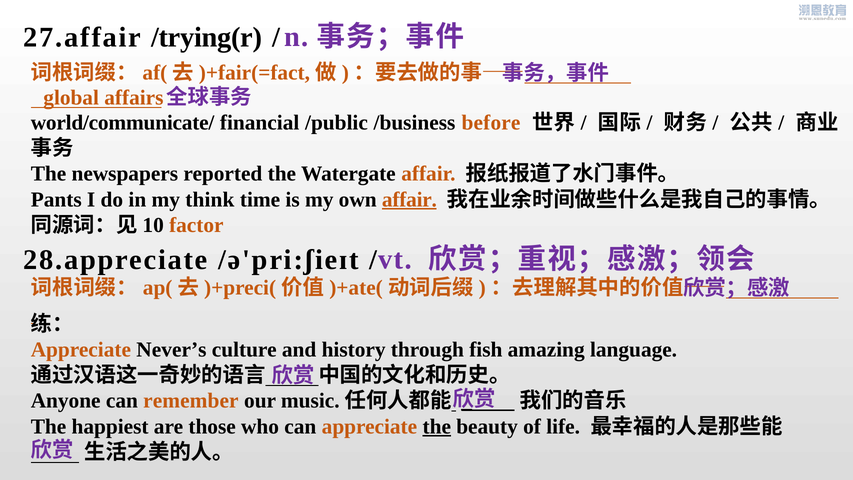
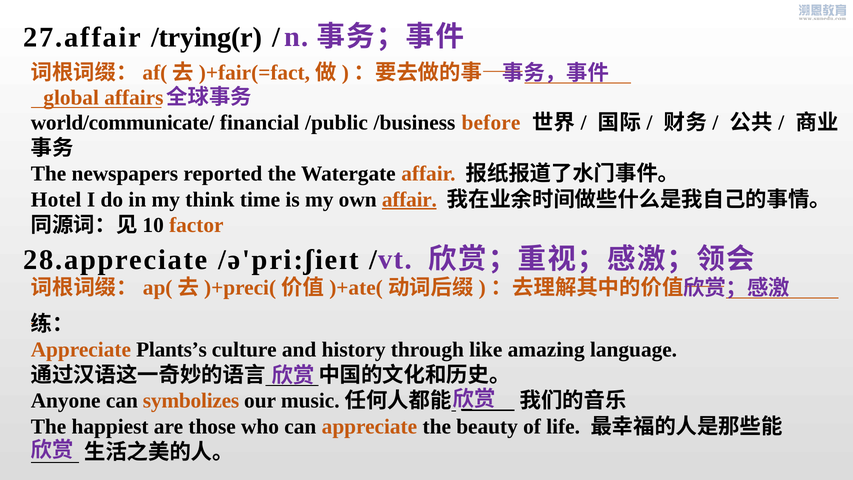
Pants: Pants -> Hotel
Never’s: Never’s -> Plants’s
fish: fish -> like
remember: remember -> symbolizes
the at (437, 426) underline: present -> none
